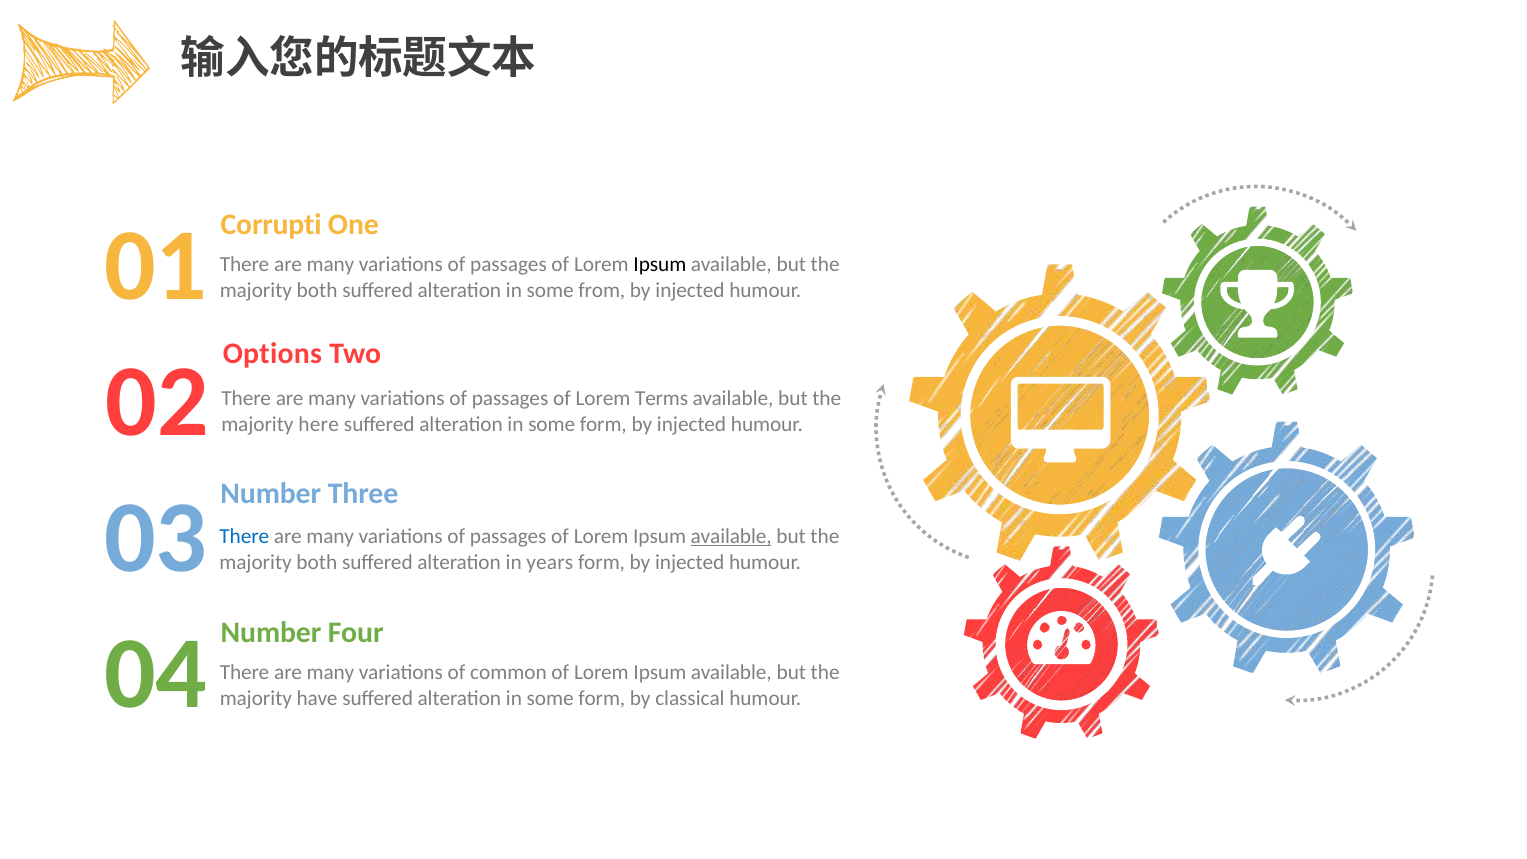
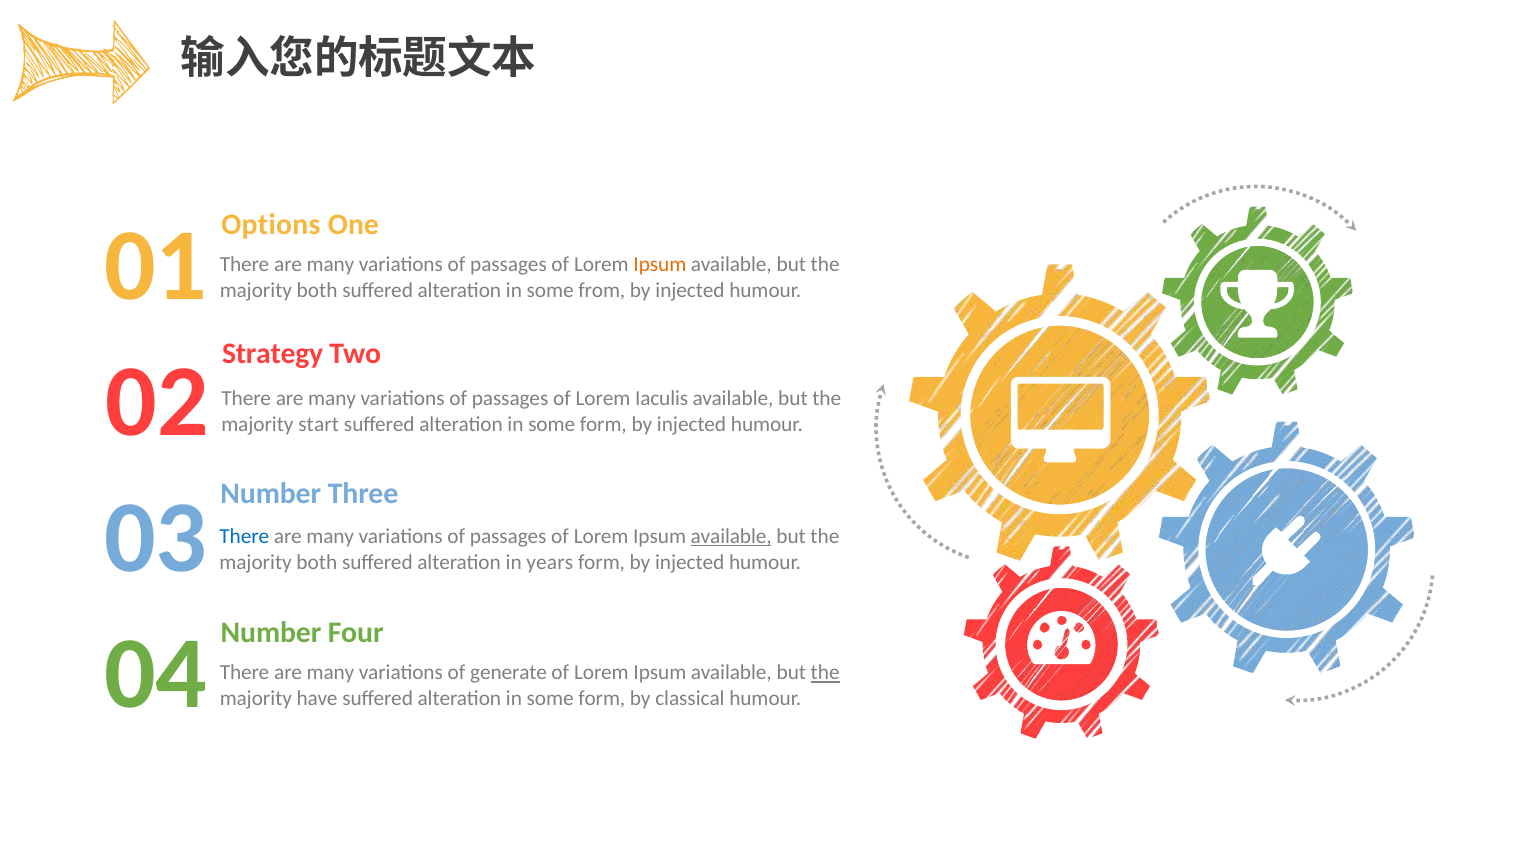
Corrupti: Corrupti -> Options
Ipsum at (660, 264) colour: black -> orange
Options: Options -> Strategy
Terms: Terms -> Iaculis
here: here -> start
common: common -> generate
the at (825, 673) underline: none -> present
